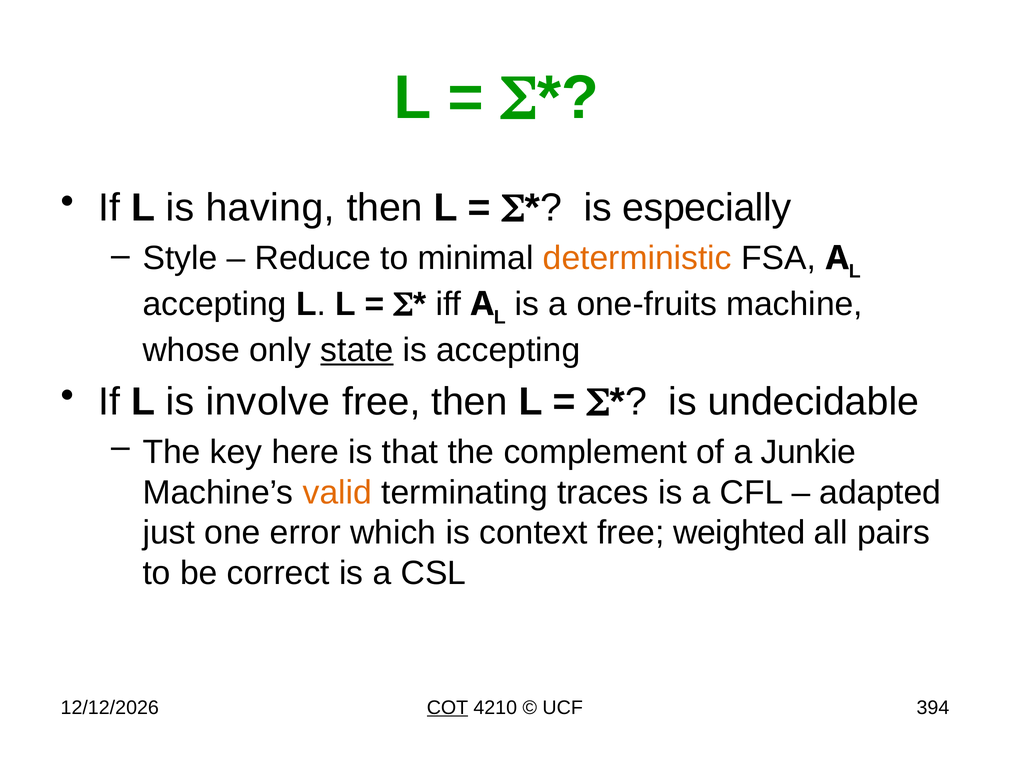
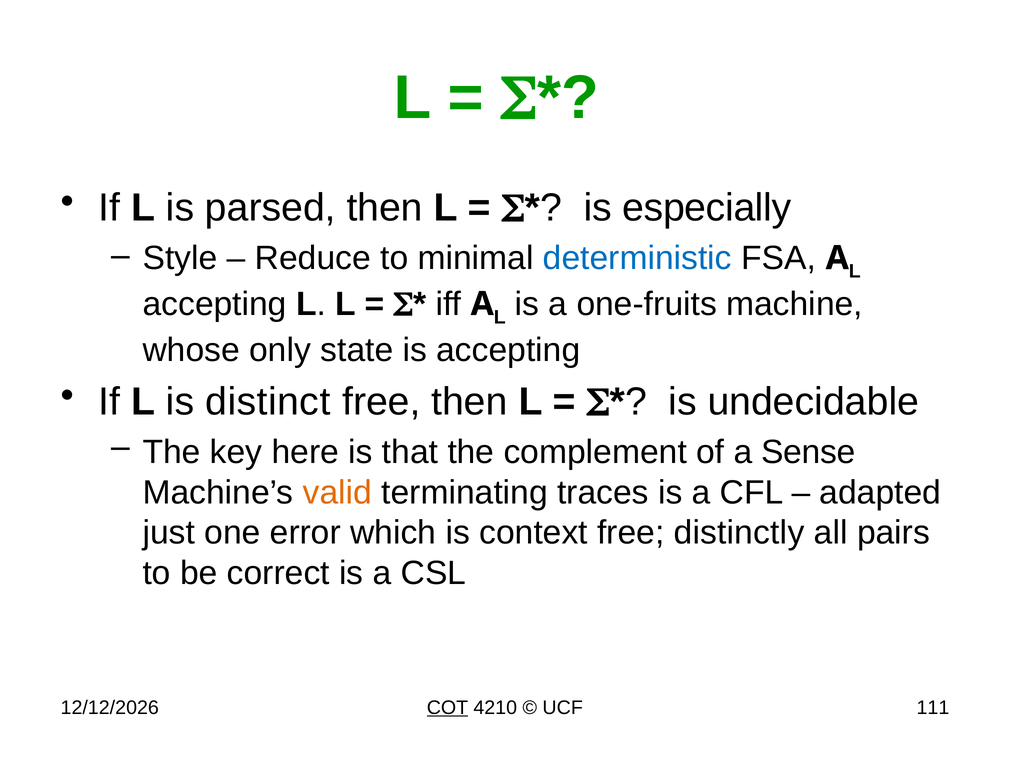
having: having -> parsed
deterministic colour: orange -> blue
state underline: present -> none
involve: involve -> distinct
Junkie: Junkie -> Sense
weighted: weighted -> distinctly
394: 394 -> 111
